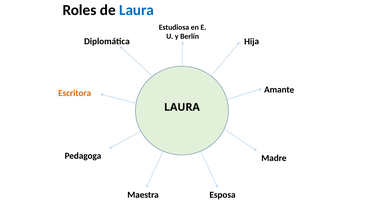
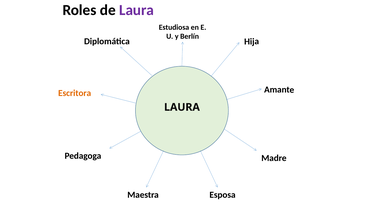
Laura at (137, 10) colour: blue -> purple
